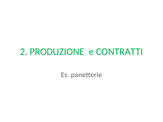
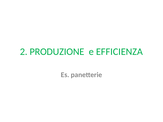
CONTRATTI: CONTRATTI -> EFFICIENZA
